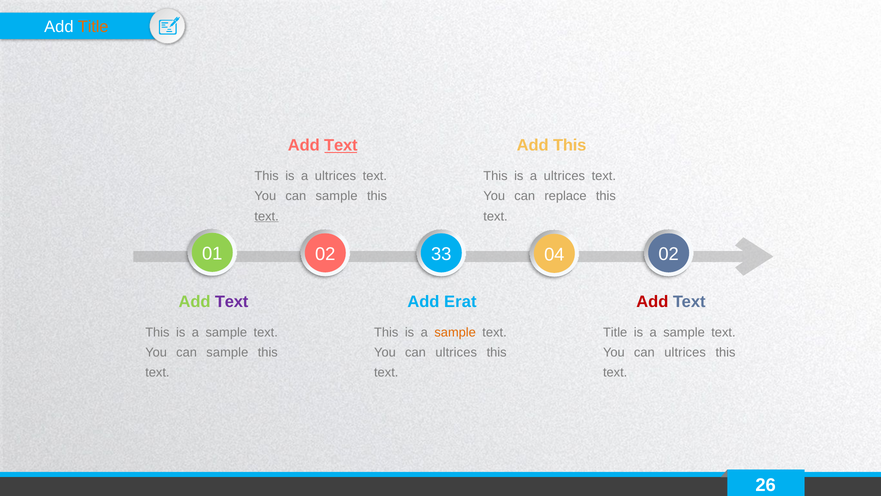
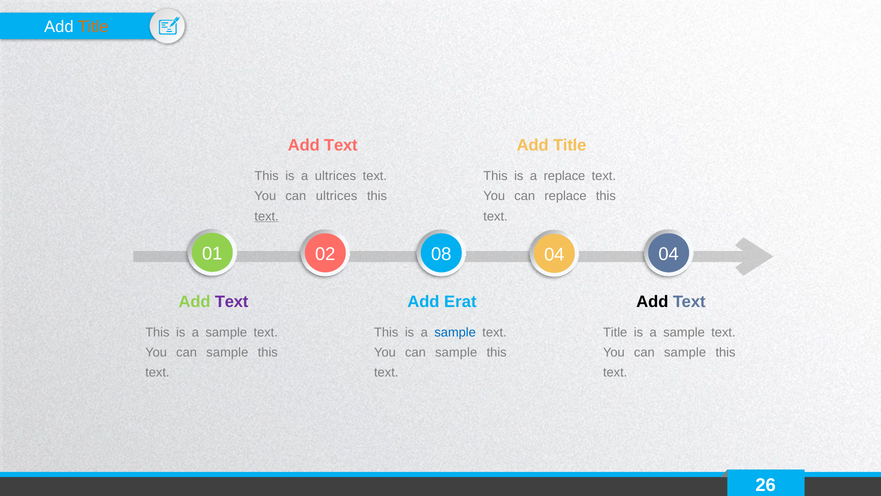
Text at (341, 145) underline: present -> none
This at (570, 145): This -> Title
ultrices at (564, 176): ultrices -> replace
sample at (337, 196): sample -> ultrices
33: 33 -> 08
04 02: 02 -> 04
Add at (652, 301) colour: red -> black
sample at (455, 332) colour: orange -> blue
ultrices at (456, 352): ultrices -> sample
ultrices at (685, 352): ultrices -> sample
